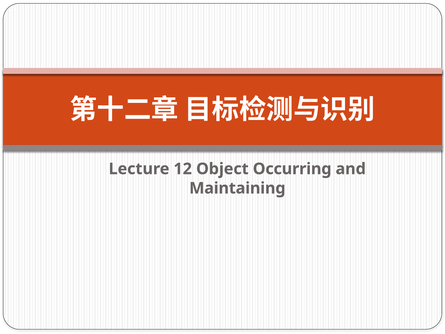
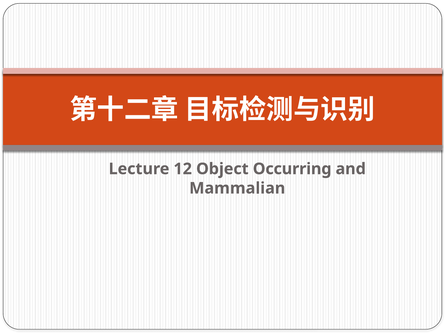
Maintaining: Maintaining -> Mammalian
